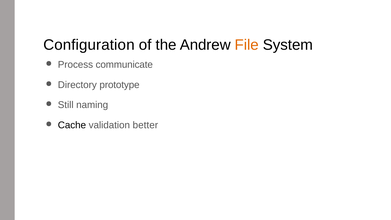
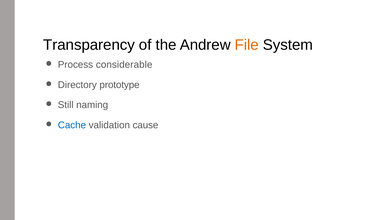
Configuration: Configuration -> Transparency
communicate: communicate -> considerable
Cache colour: black -> blue
better: better -> cause
